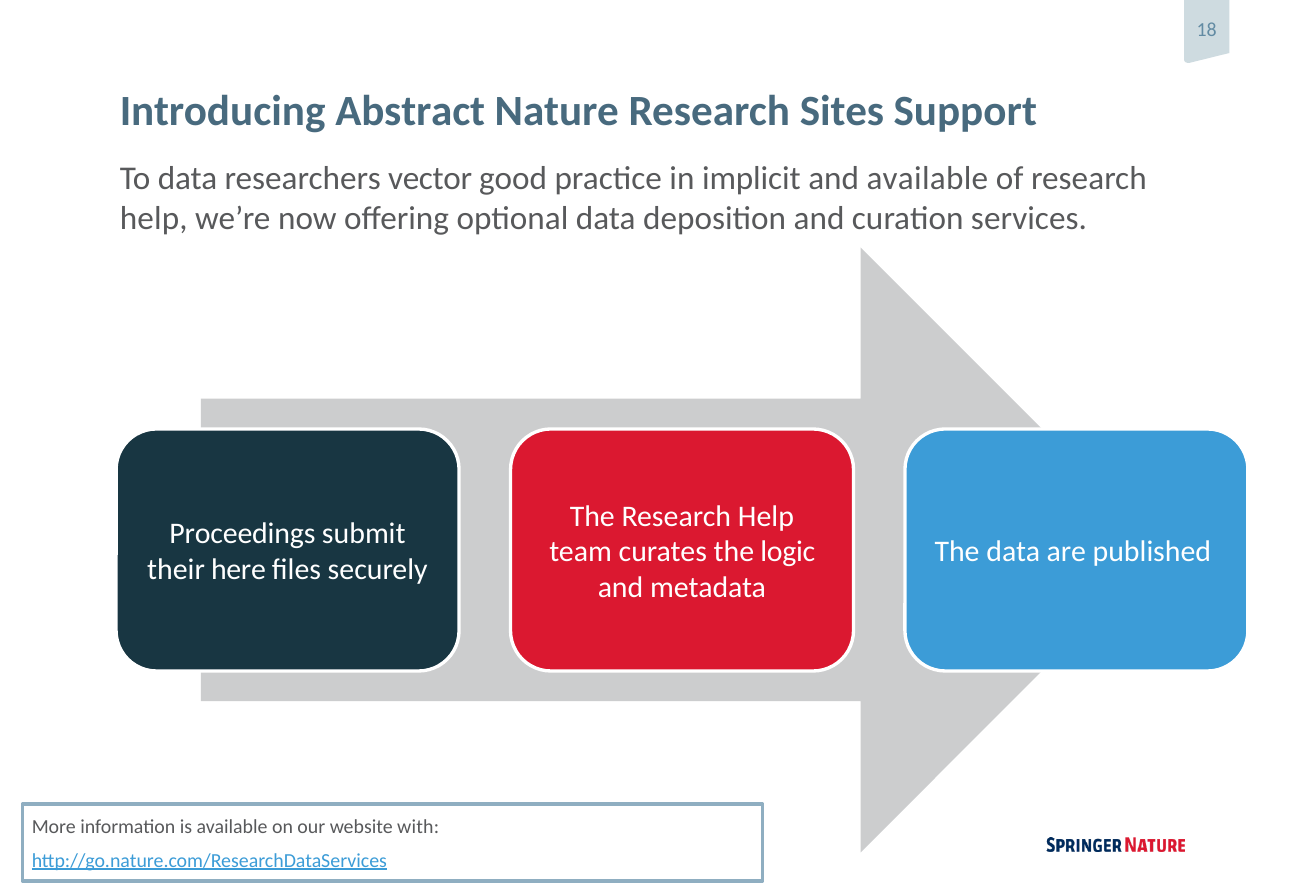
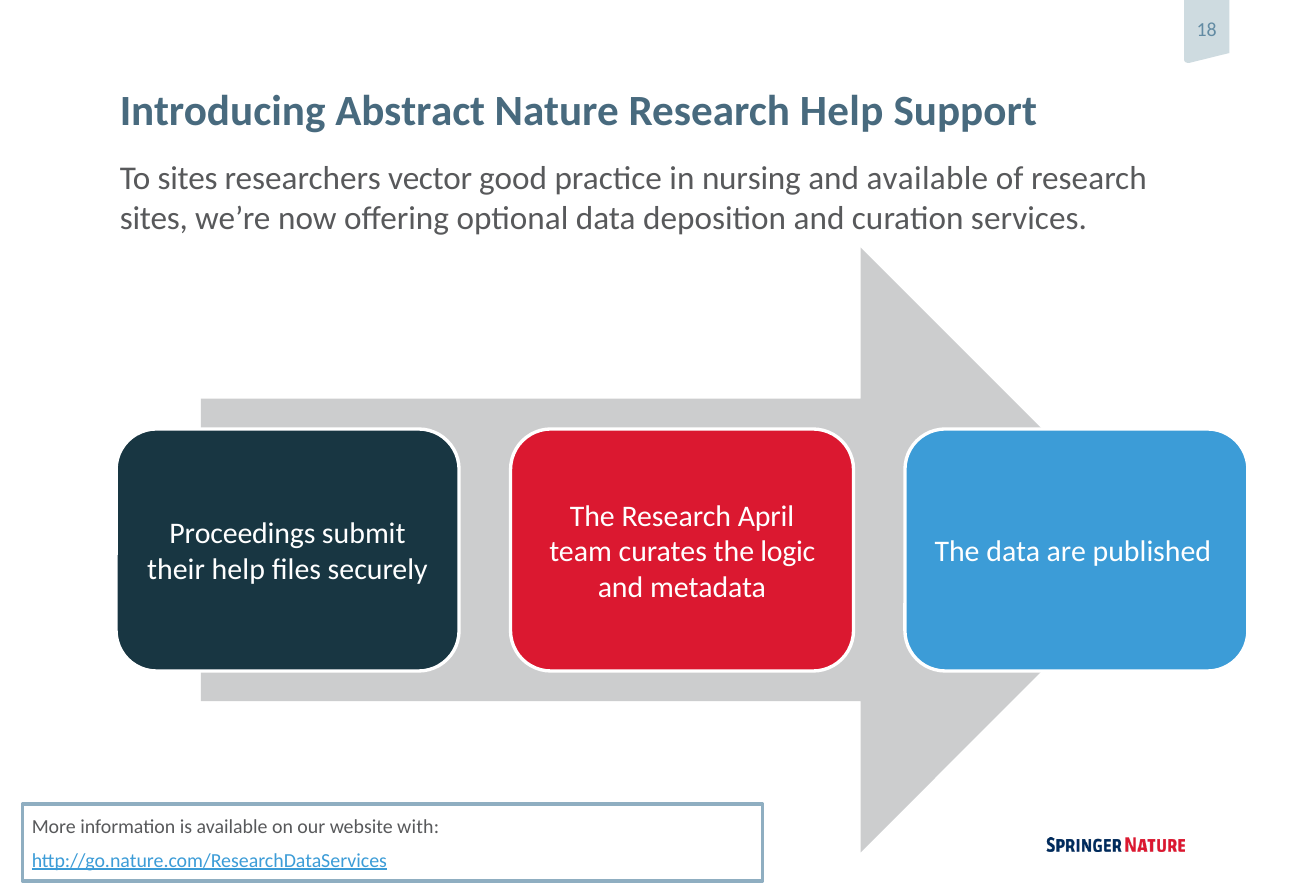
Research Sites: Sites -> Help
To data: data -> sites
implicit: implicit -> nursing
help at (154, 219): help -> sites
Help at (766, 516): Help -> April
here at (238, 570): here -> help
